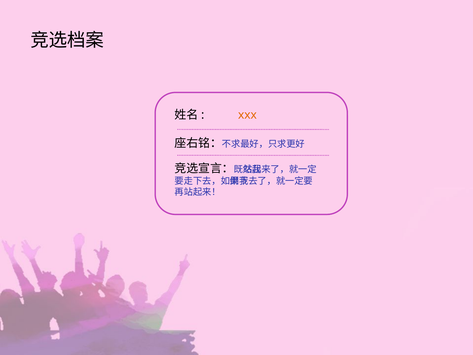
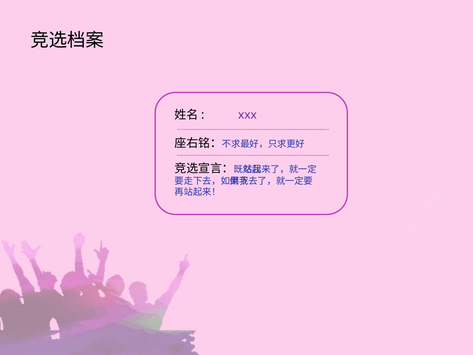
xxx colour: orange -> purple
